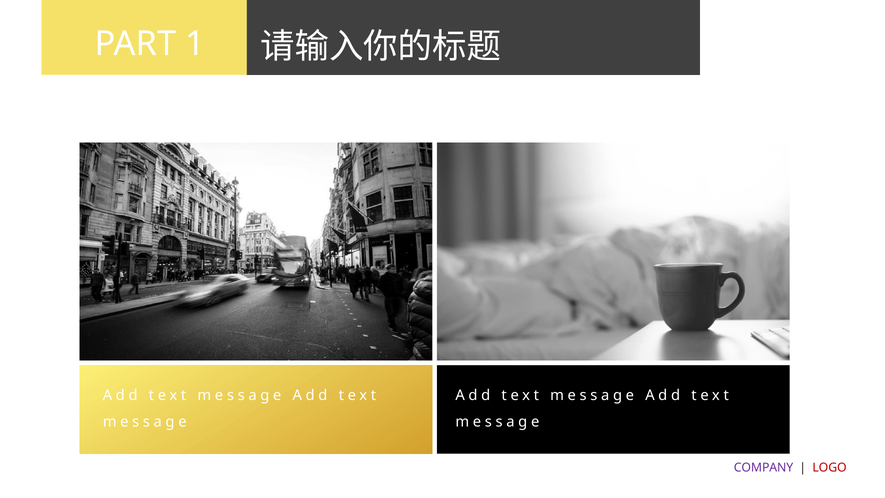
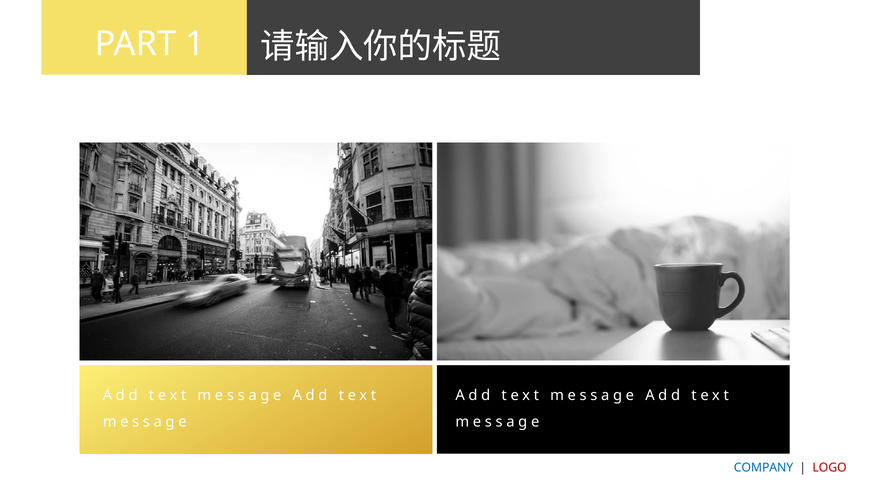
COMPANY colour: purple -> blue
